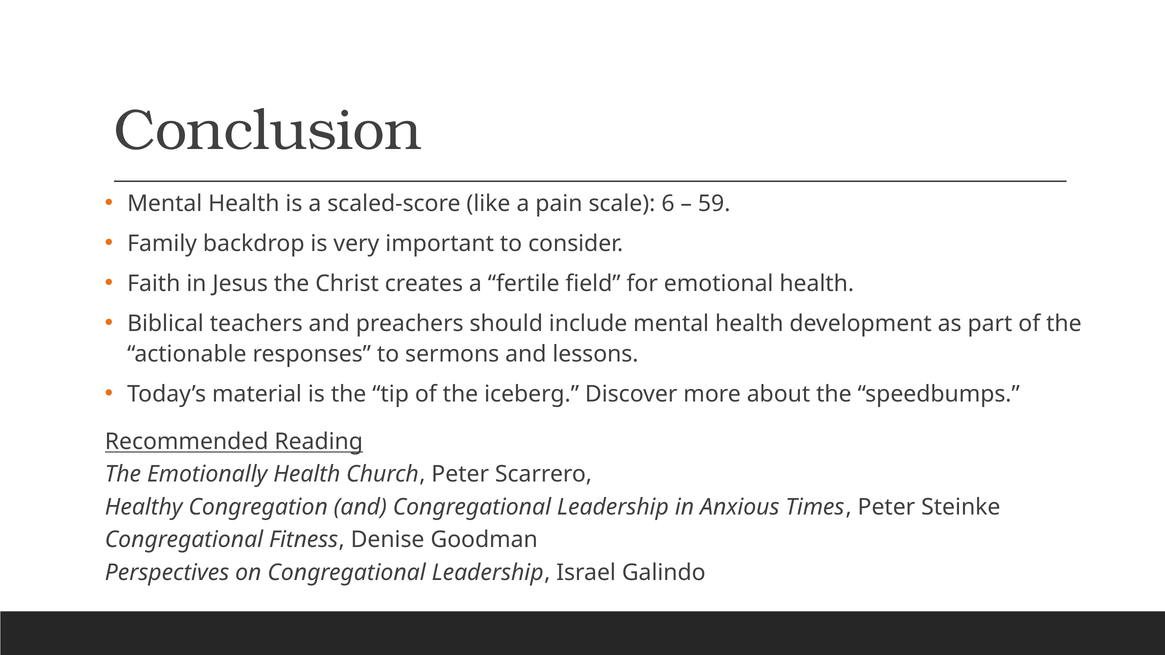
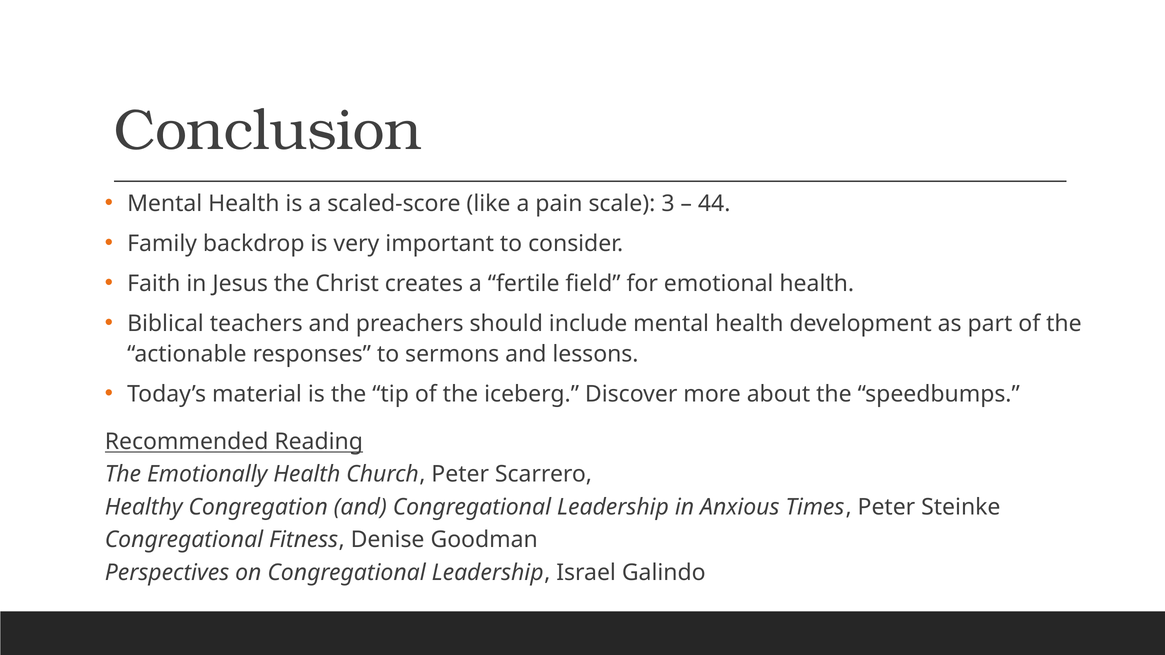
6: 6 -> 3
59: 59 -> 44
